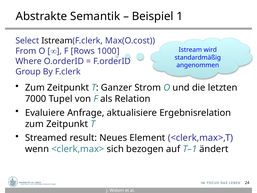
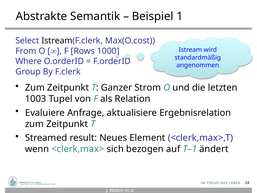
7000: 7000 -> 1003
